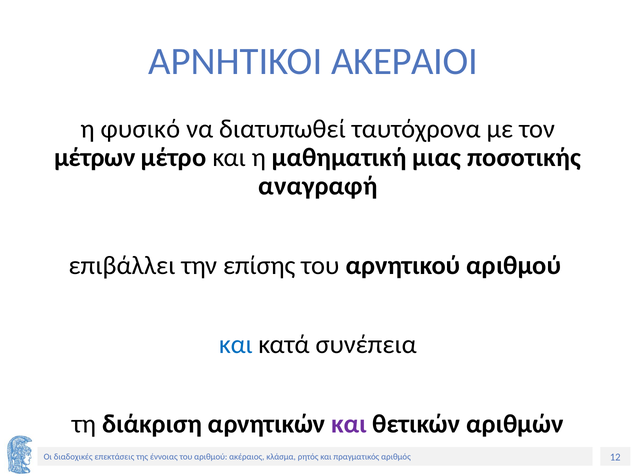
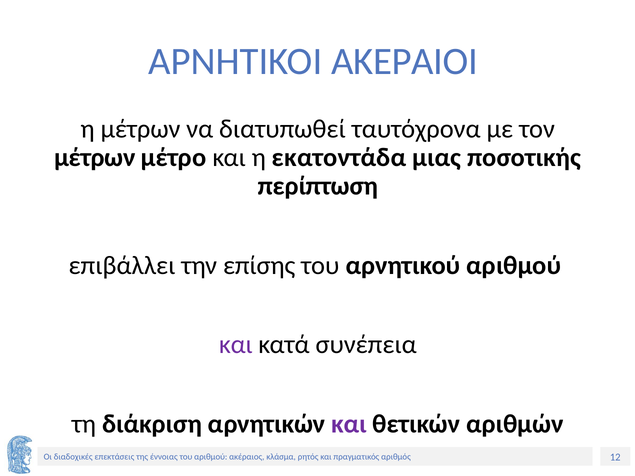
η φυσικό: φυσικό -> μέτρων
μαθηματική: μαθηματική -> εκατοντάδα
αναγραφή: αναγραφή -> περίπτωση
και at (236, 345) colour: blue -> purple
